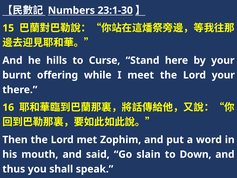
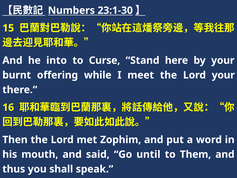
hills: hills -> into
slain: slain -> until
Down: Down -> Them
